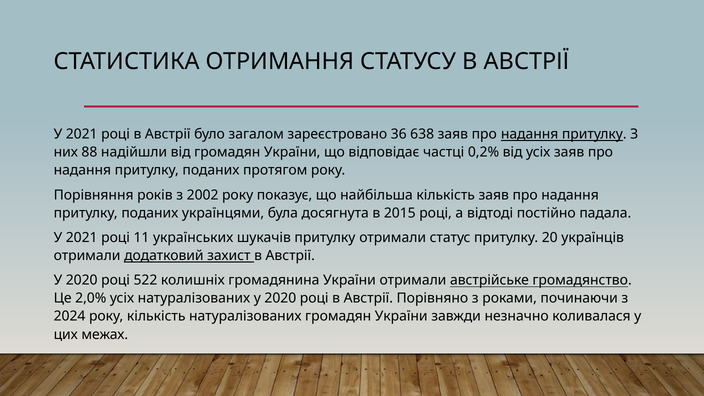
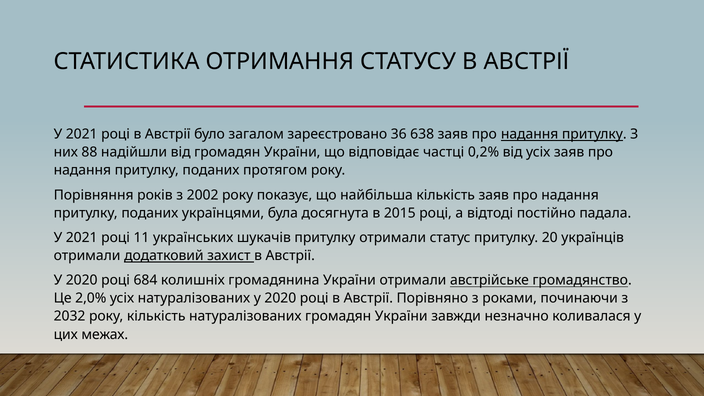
522: 522 -> 684
2024: 2024 -> 2032
